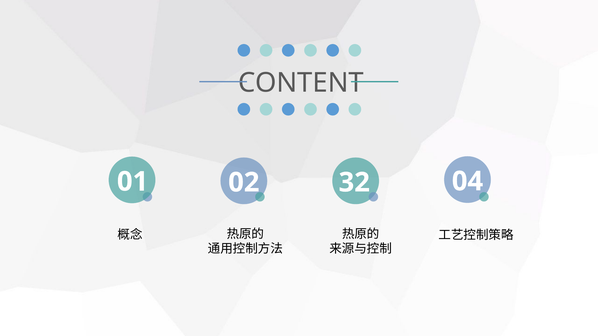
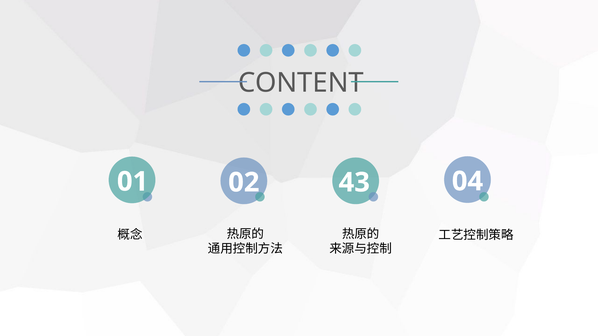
32: 32 -> 43
